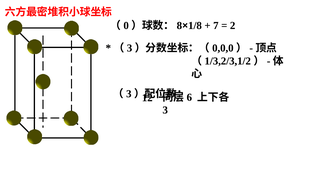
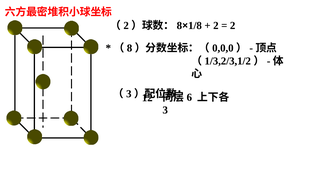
0 at (126, 26): 0 -> 2
7 at (216, 26): 7 -> 2
3 at (130, 48): 3 -> 8
